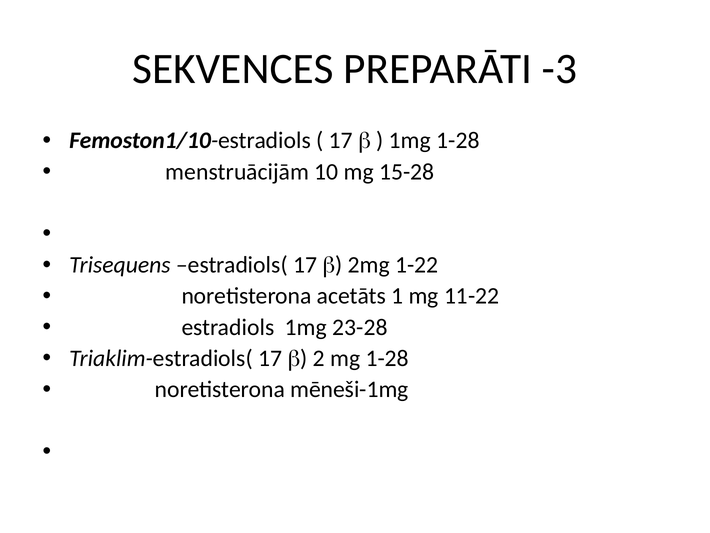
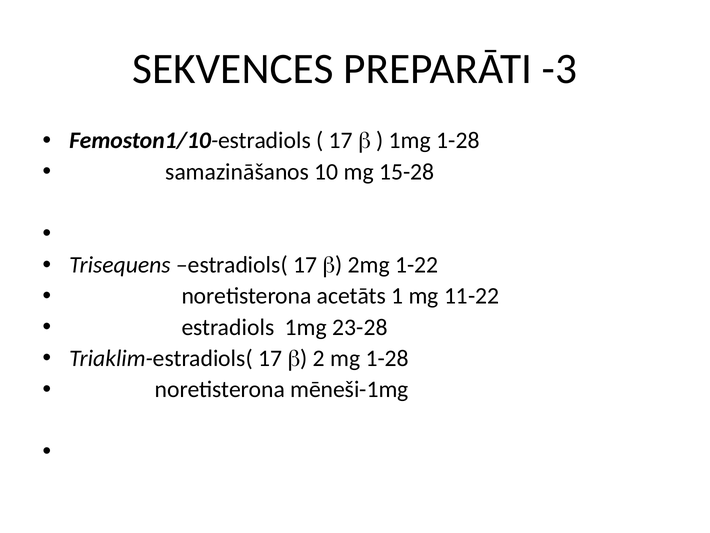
menstruācijām: menstruācijām -> samazināšanos
